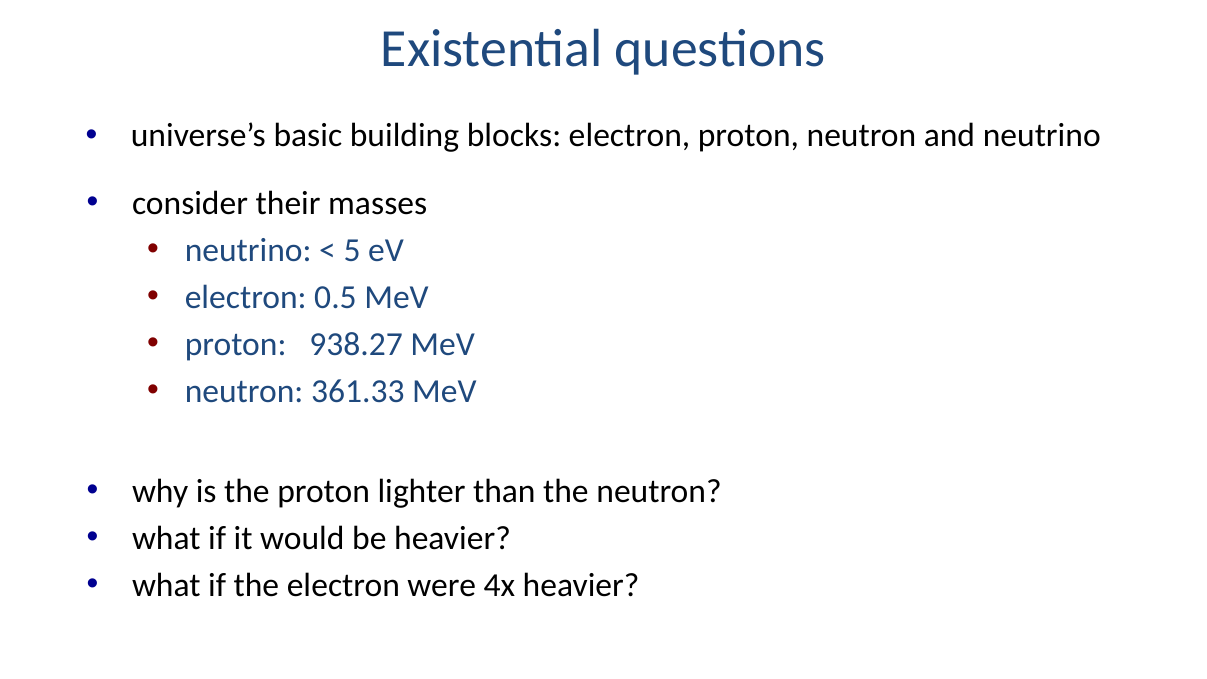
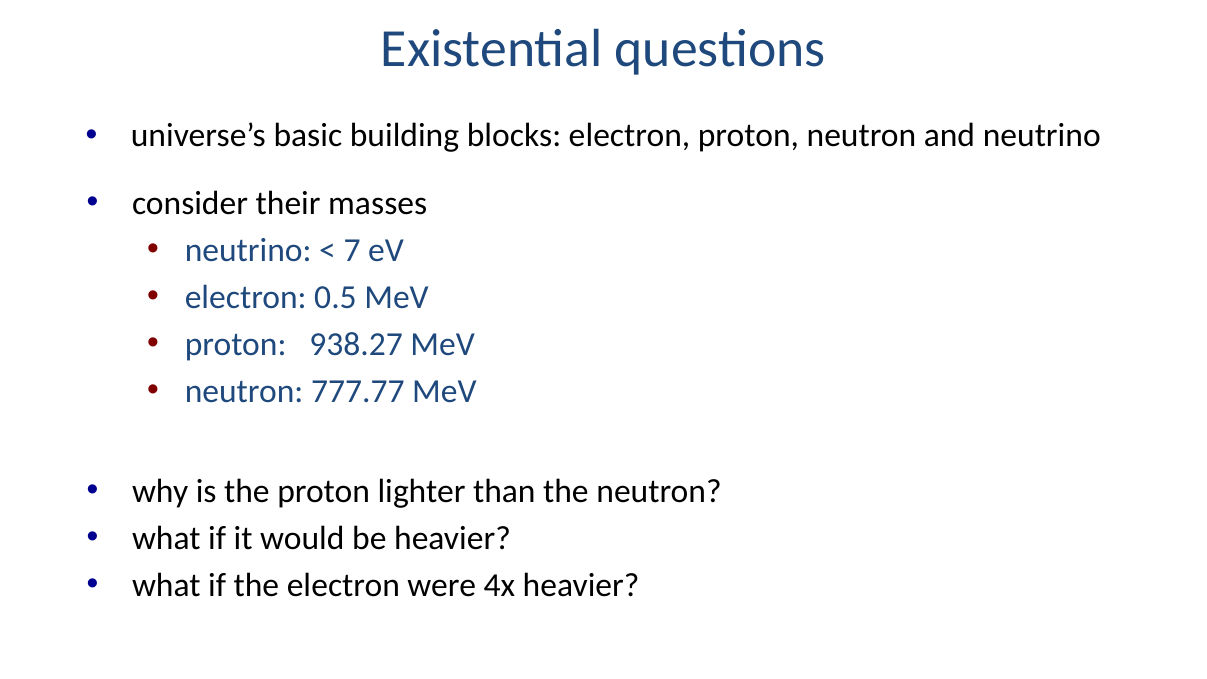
5: 5 -> 7
361.33: 361.33 -> 777.77
